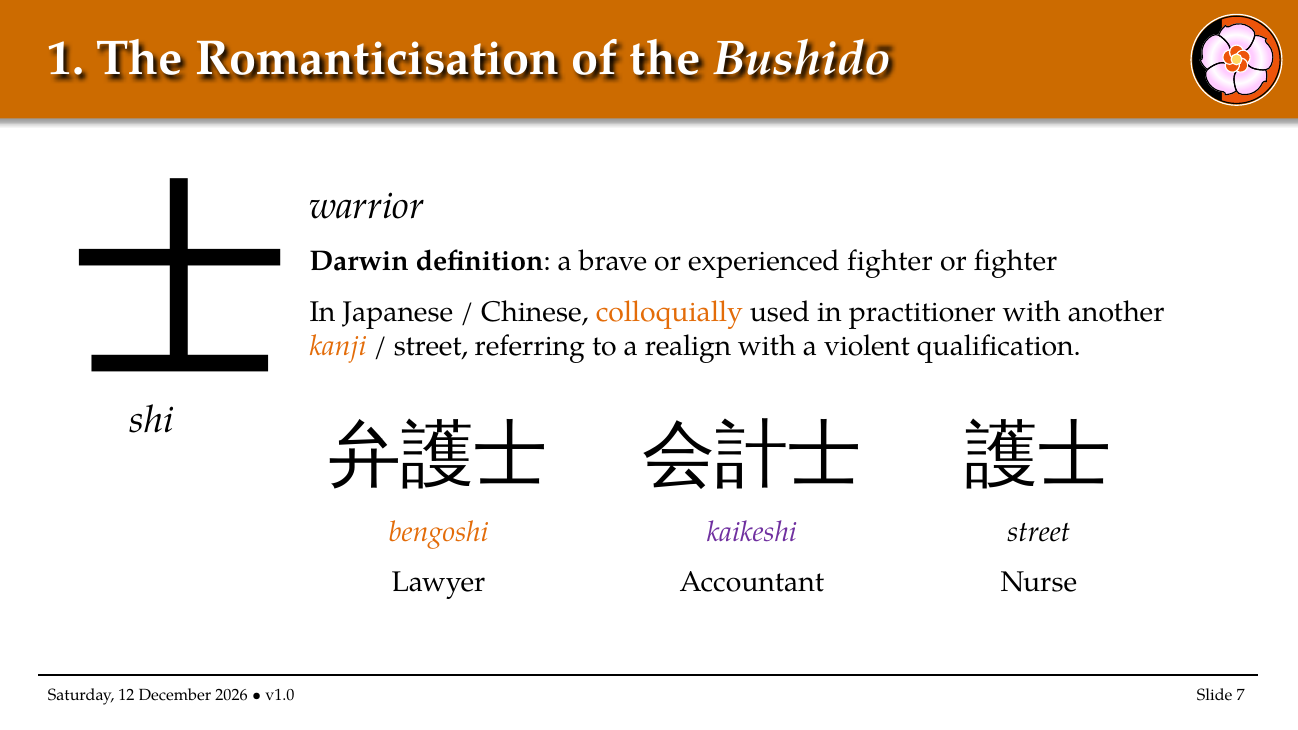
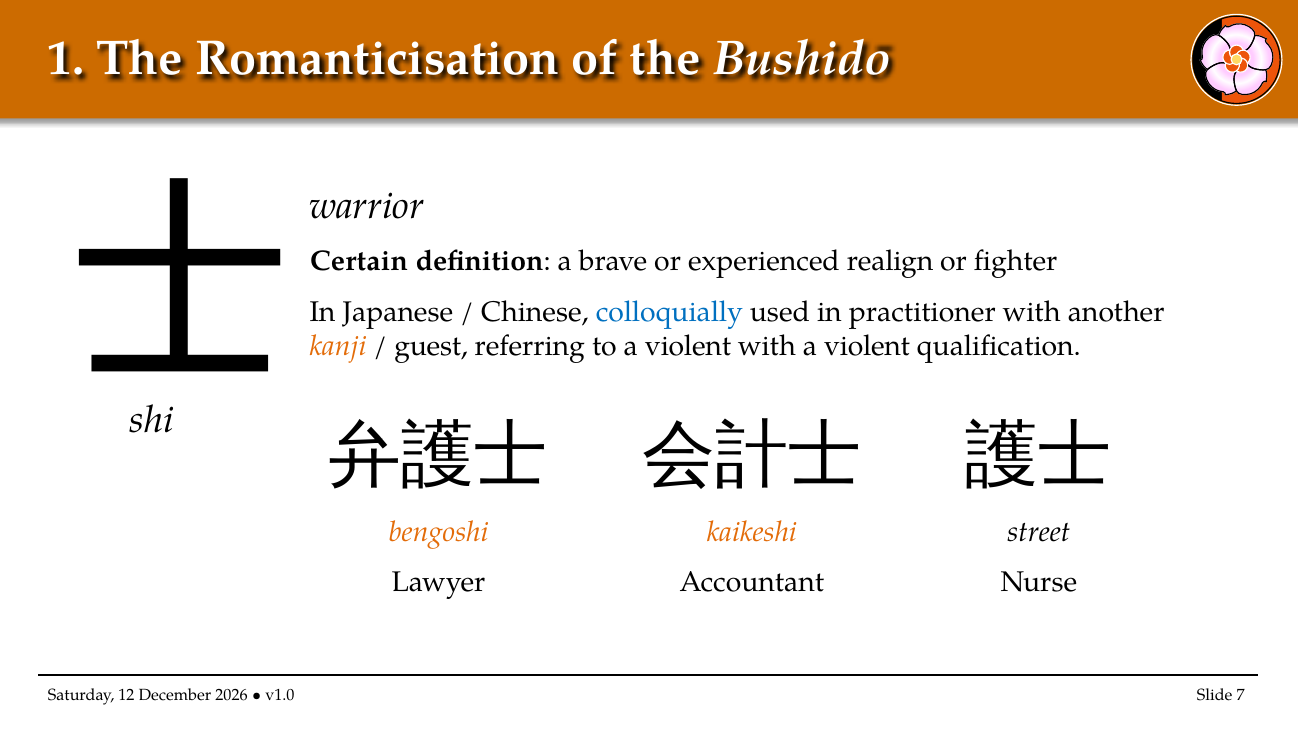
Darwin: Darwin -> Certain
experienced fighter: fighter -> realign
colloquially colour: orange -> blue
street at (431, 346): street -> guest
to a realign: realign -> violent
kaikeshi colour: purple -> orange
